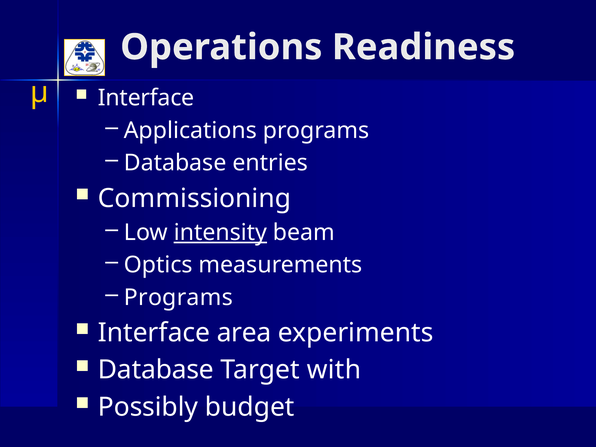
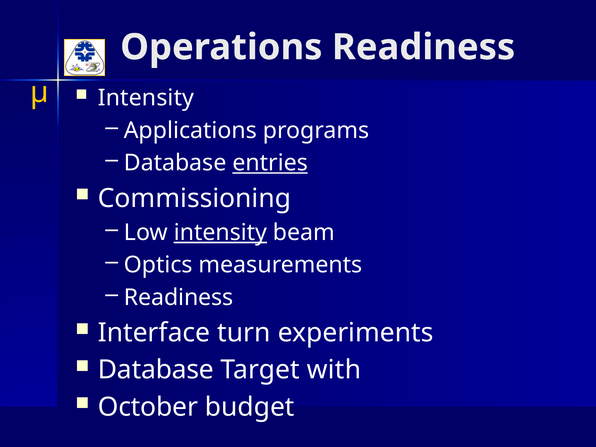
Interface at (146, 98): Interface -> Intensity
entries underline: none -> present
Programs at (178, 297): Programs -> Readiness
area: area -> turn
Possibly: Possibly -> October
